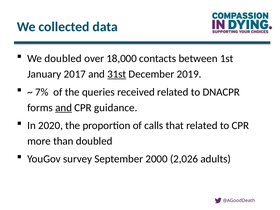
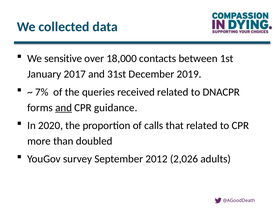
We doubled: doubled -> sensitive
31st underline: present -> none
2000: 2000 -> 2012
